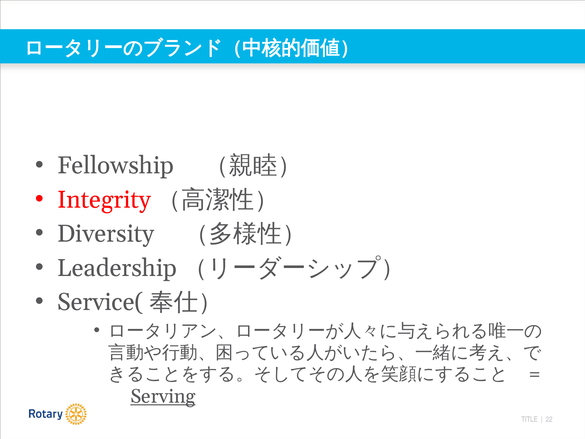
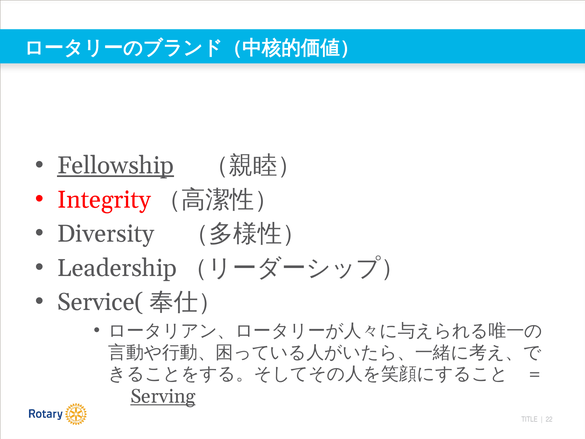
Fellowship underline: none -> present
